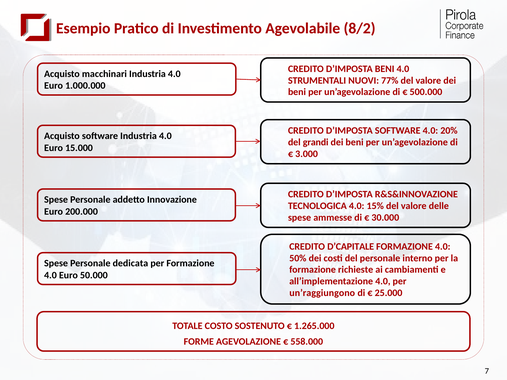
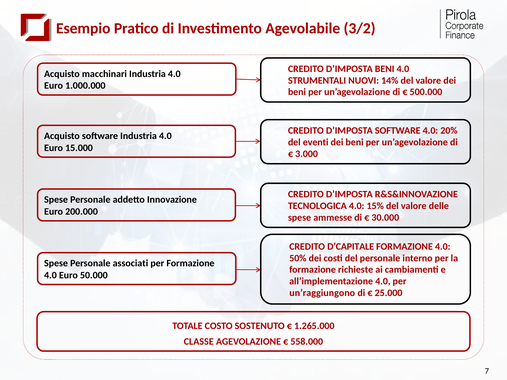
8/2: 8/2 -> 3/2
77%: 77% -> 14%
grandi: grandi -> eventi
dedicata: dedicata -> associati
FORME: FORME -> CLASSE
